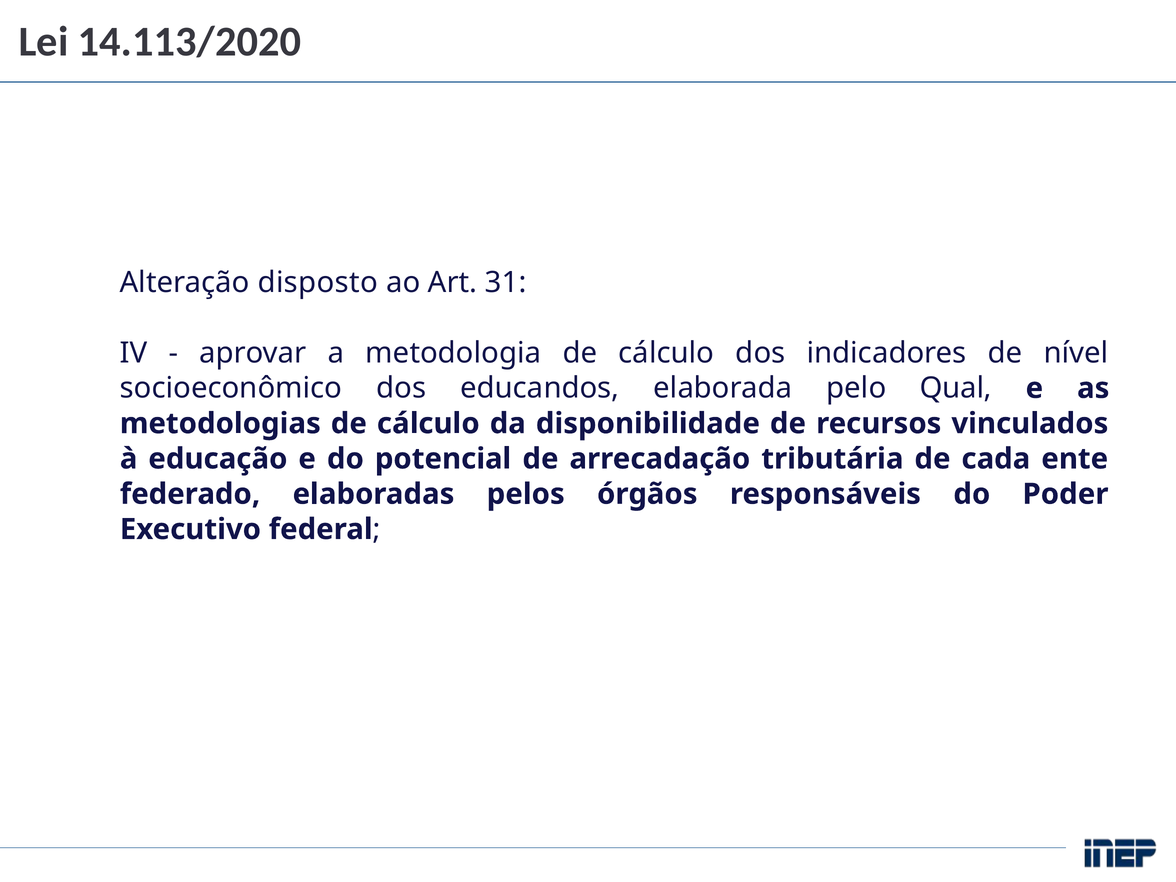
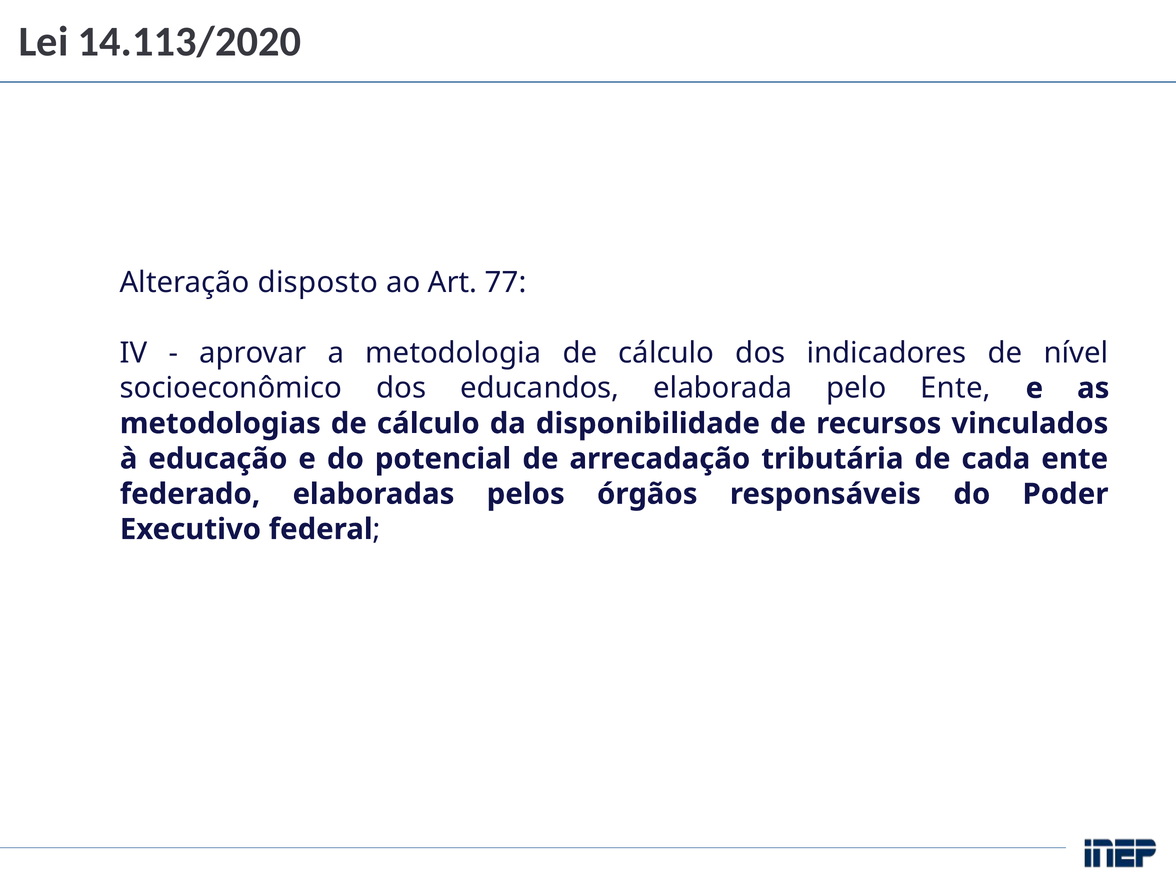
31: 31 -> 77
pelo Qual: Qual -> Ente
